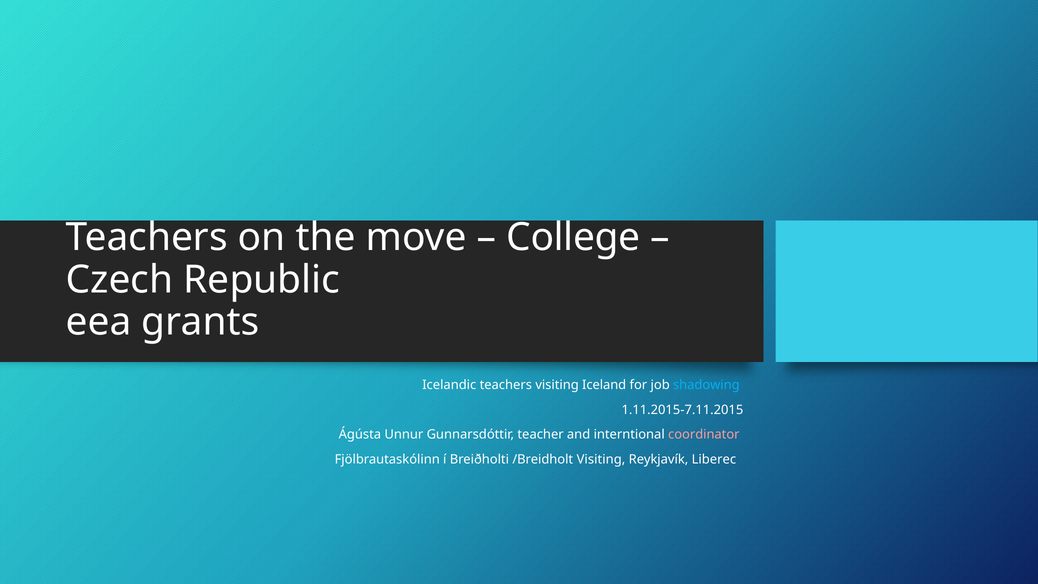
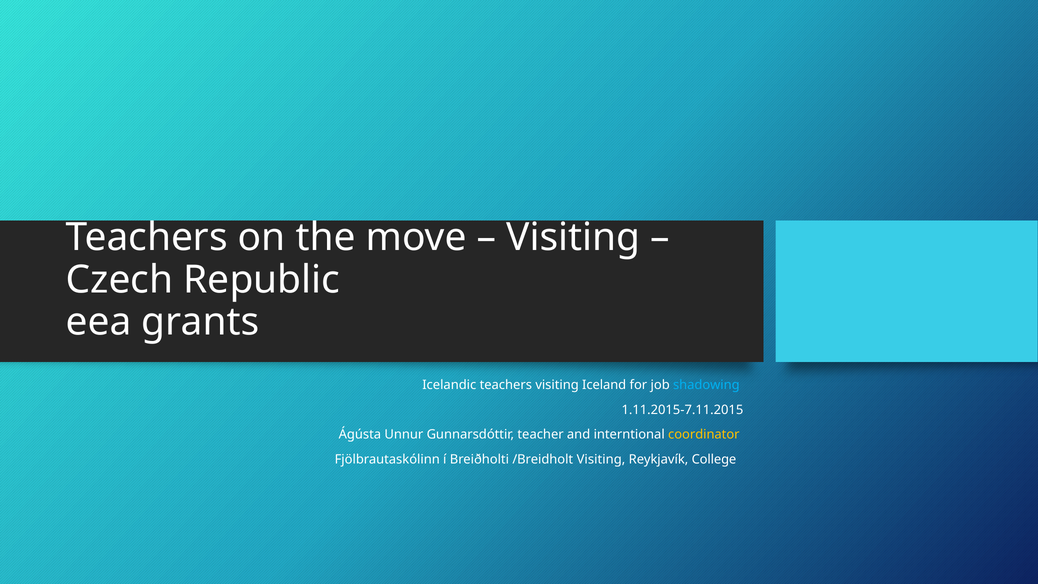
College at (573, 238): College -> Visiting
coordinator colour: pink -> yellow
Liberec: Liberec -> College
